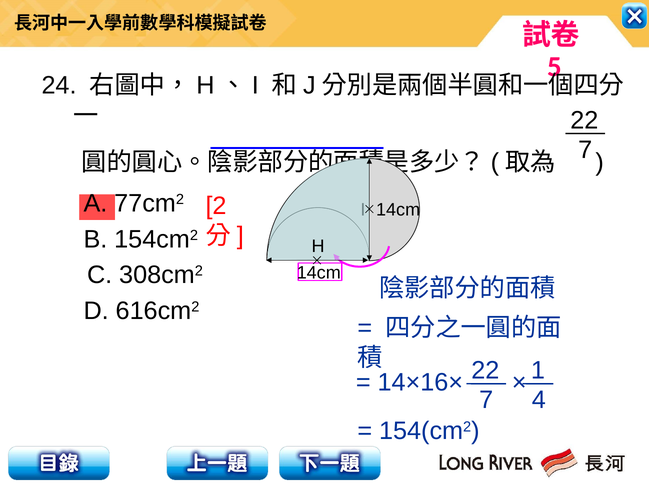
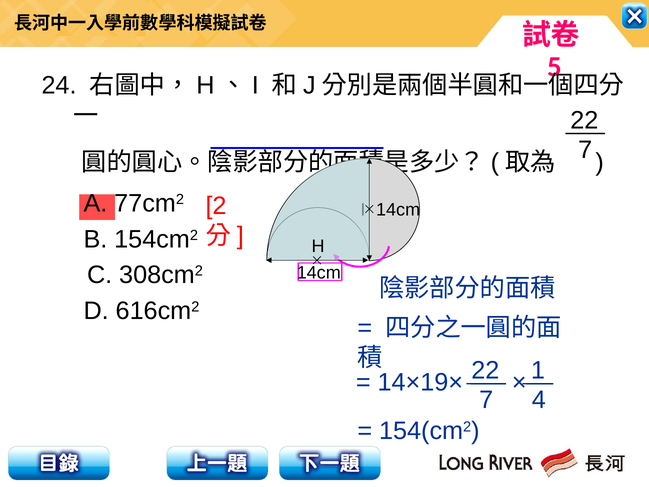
14×16×: 14×16× -> 14×19×
